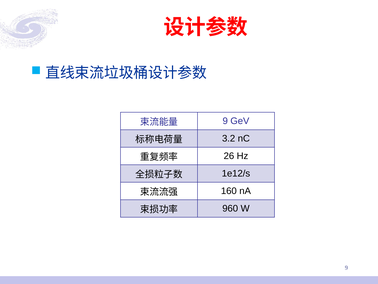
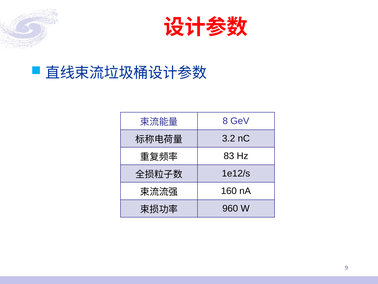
9 at (225, 121): 9 -> 8
26: 26 -> 83
